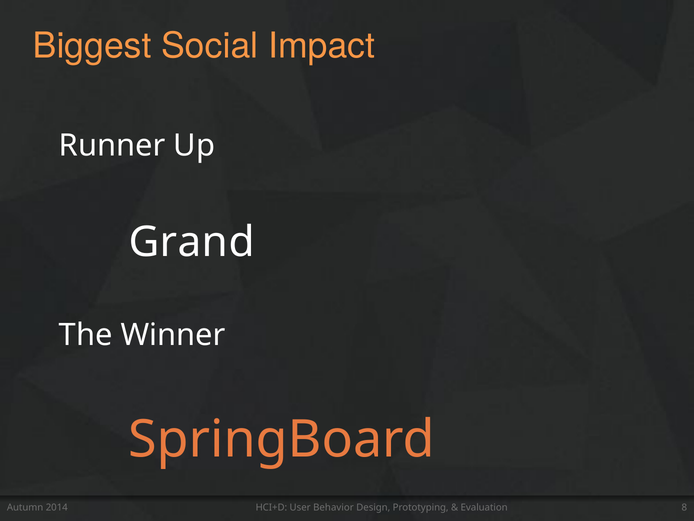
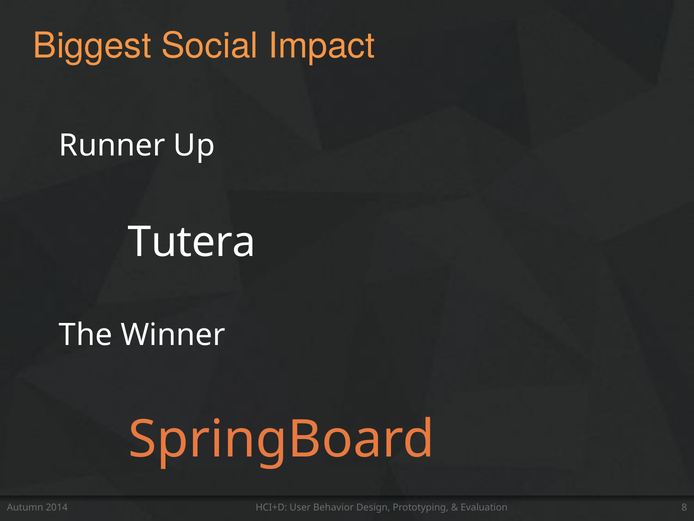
Grand: Grand -> Tutera
